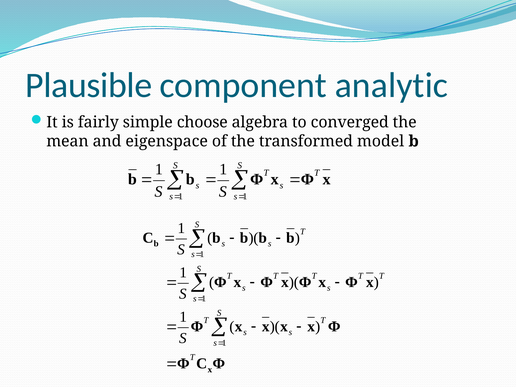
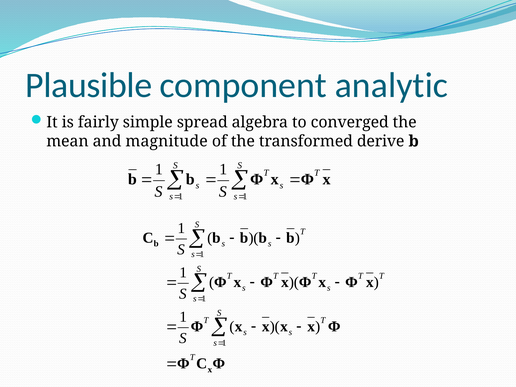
choose: choose -> spread
eigenspace: eigenspace -> magnitude
model: model -> derive
